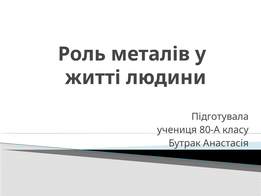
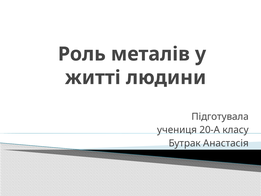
80-А: 80-А -> 20-А
